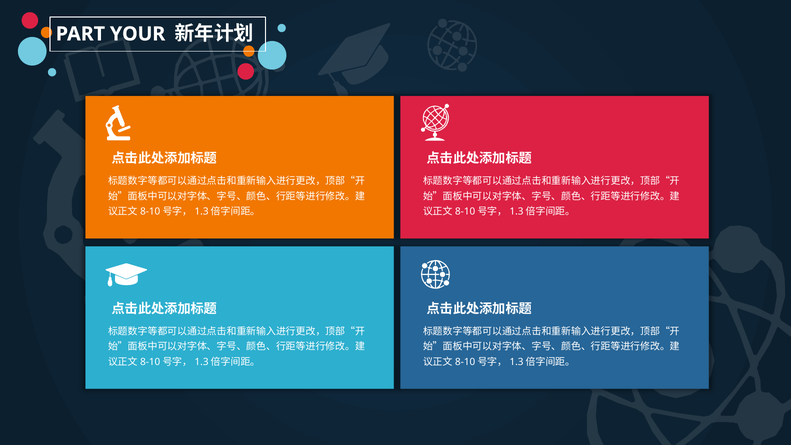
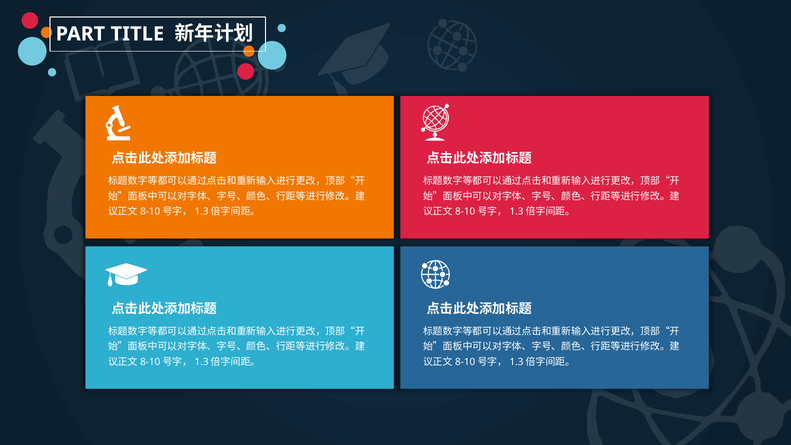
YOUR: YOUR -> TITLE
